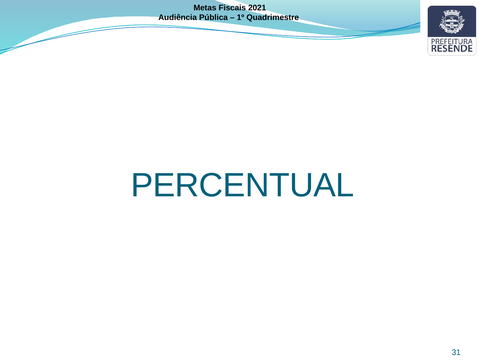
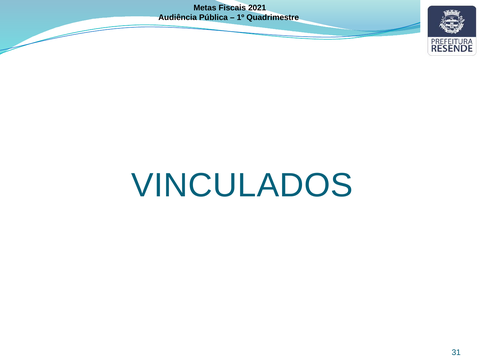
PERCENTUAL: PERCENTUAL -> VINCULADOS
